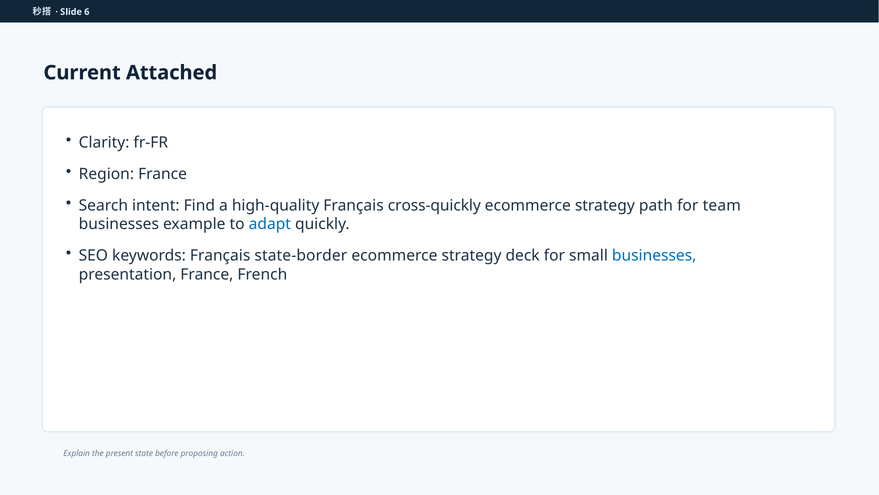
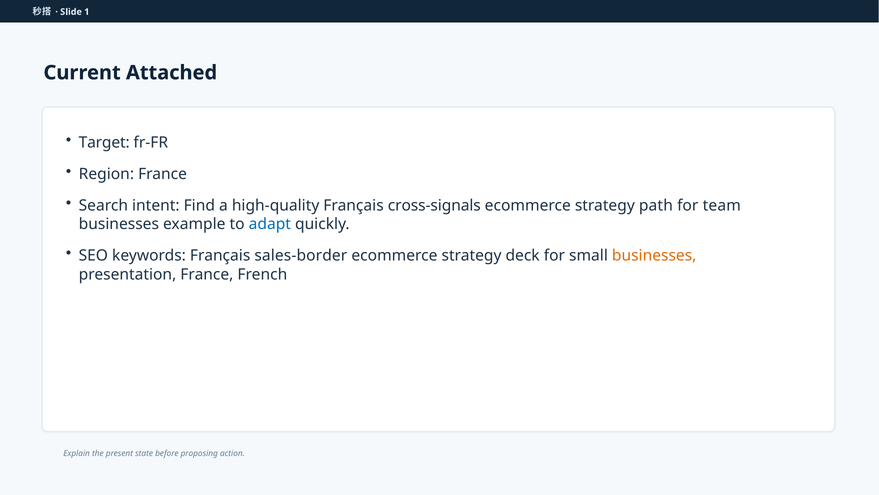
6: 6 -> 1
Clarity: Clarity -> Target
cross-quickly: cross-quickly -> cross-signals
state-border: state-border -> sales-border
businesses at (654, 255) colour: blue -> orange
